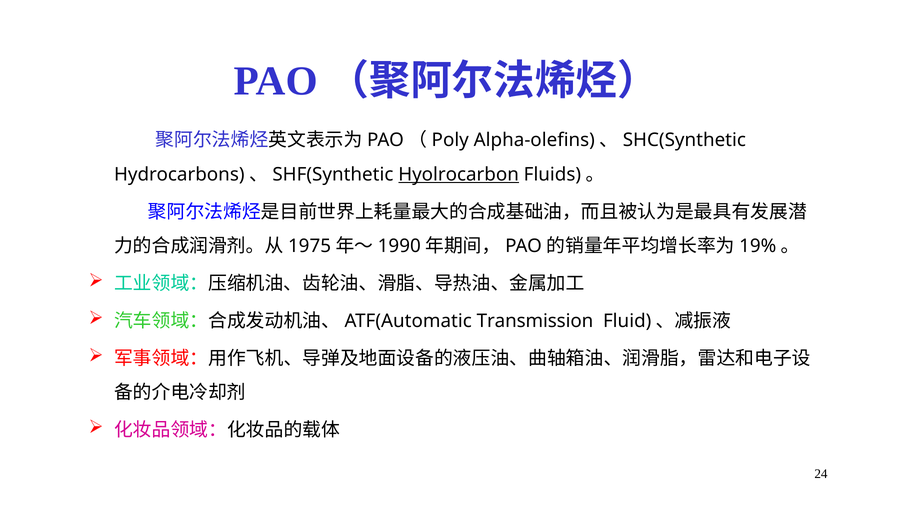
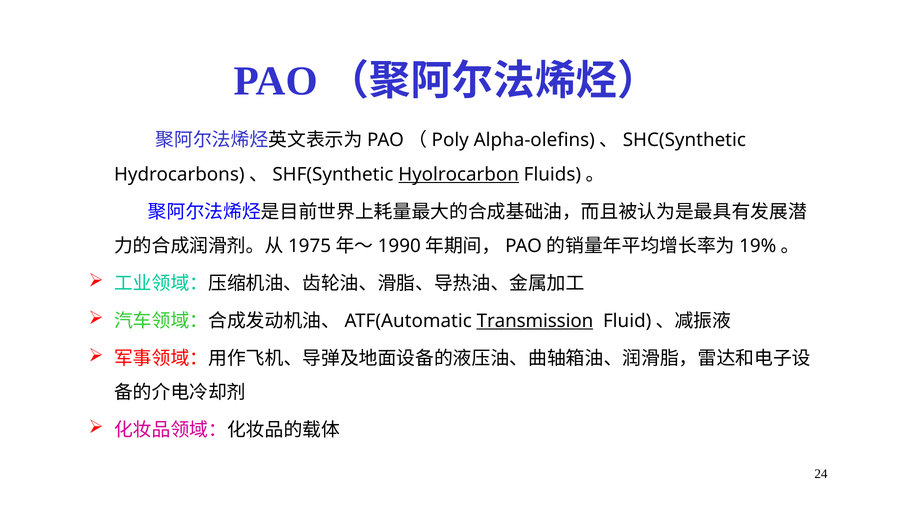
Transmission underline: none -> present
